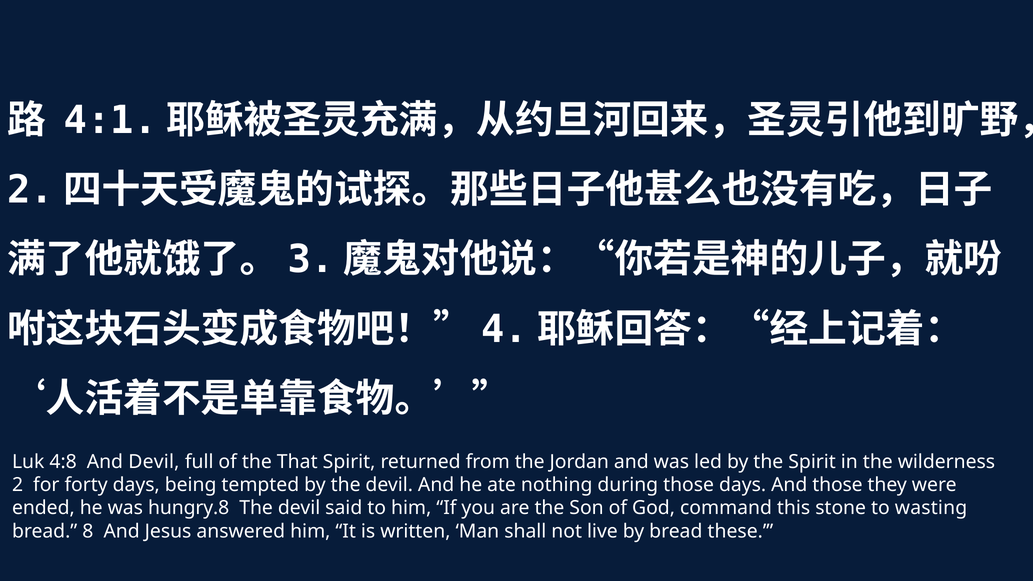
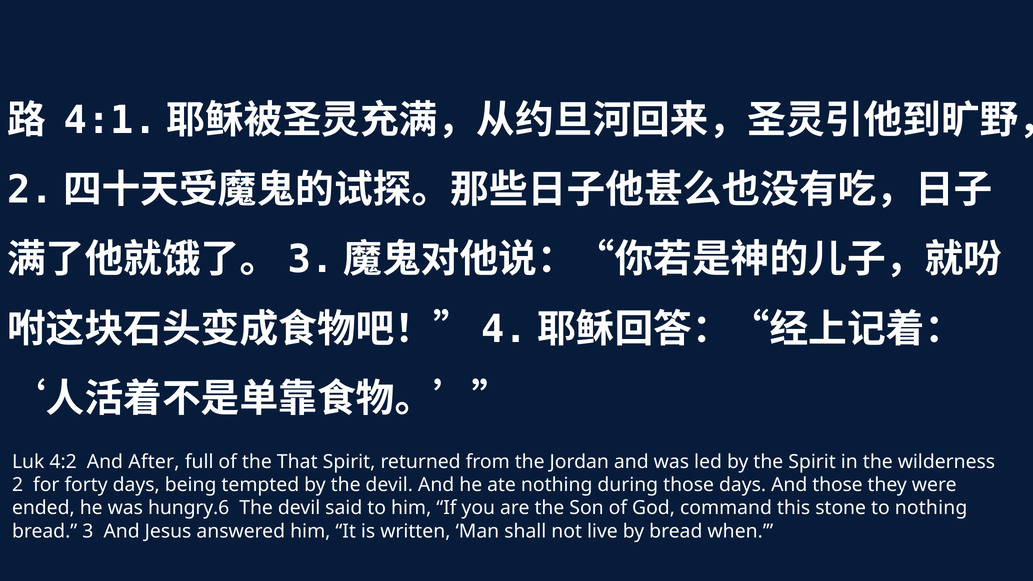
4:8: 4:8 -> 4:2
And Devil: Devil -> After
hungry.8: hungry.8 -> hungry.6
to wasting: wasting -> nothing
8: 8 -> 3
these: these -> when
